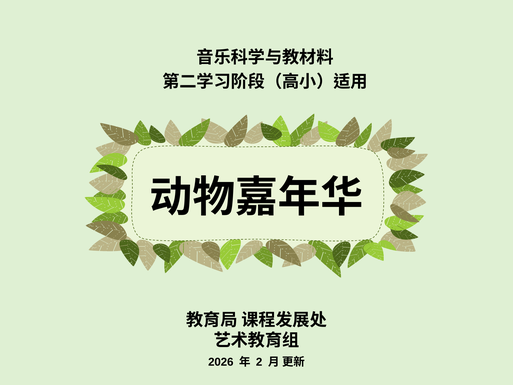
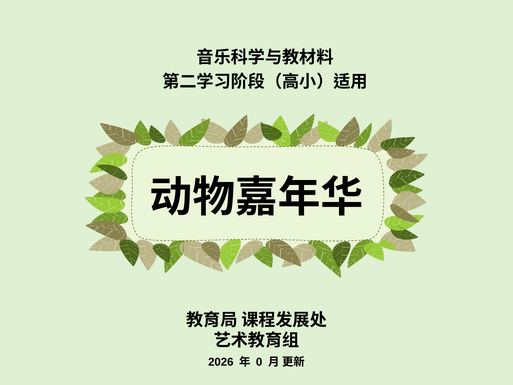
2: 2 -> 0
